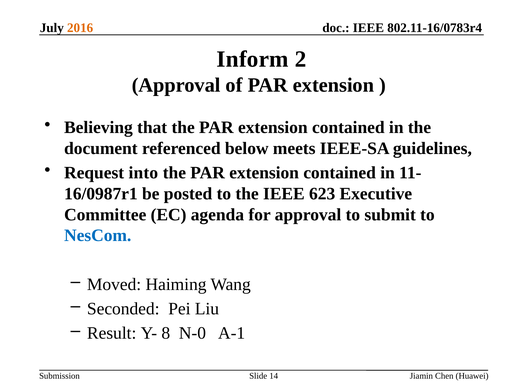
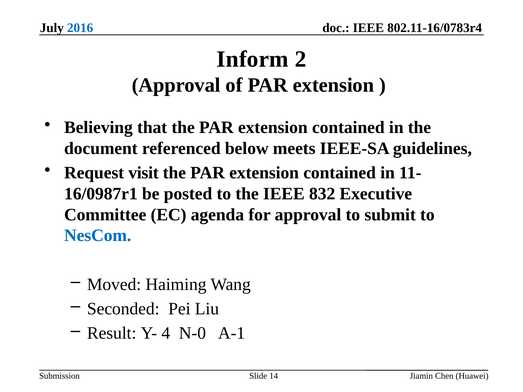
2016 colour: orange -> blue
into: into -> visit
623: 623 -> 832
8: 8 -> 4
